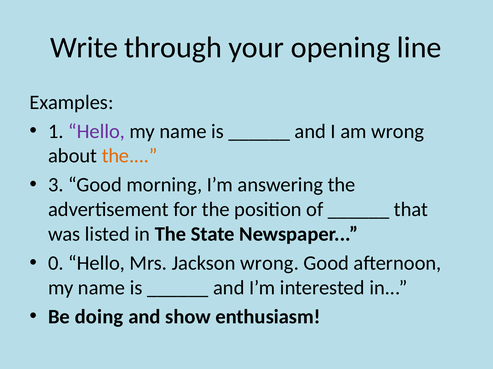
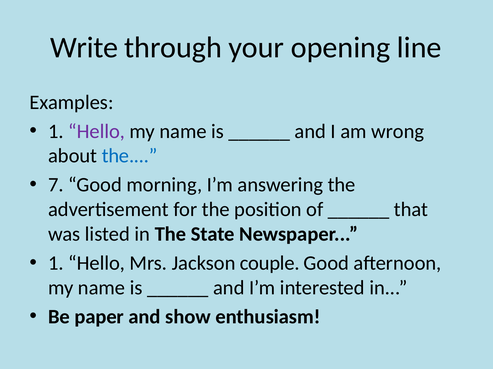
the at (130, 156) colour: orange -> blue
3: 3 -> 7
0 at (56, 264): 0 -> 1
Jackson wrong: wrong -> couple
doing: doing -> paper
